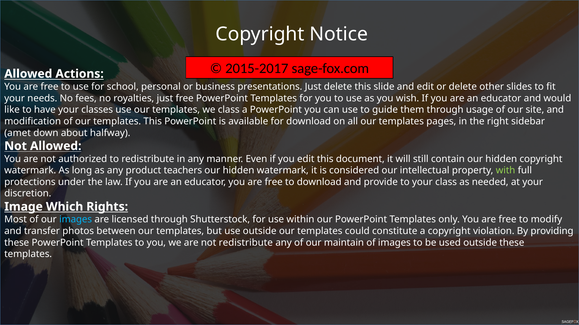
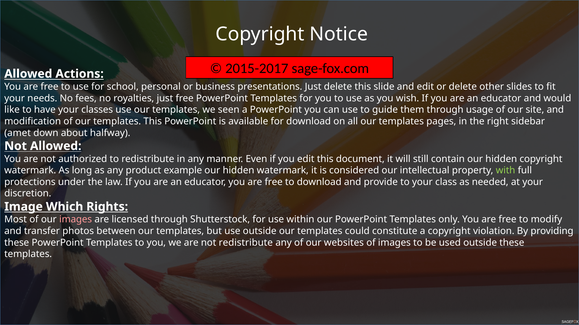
we class: class -> seen
teachers: teachers -> example
images at (76, 220) colour: light blue -> pink
maintain: maintain -> websites
